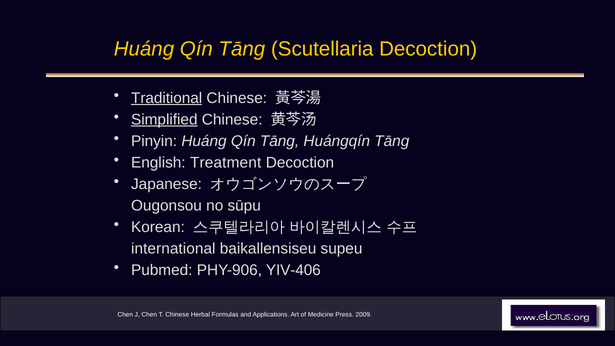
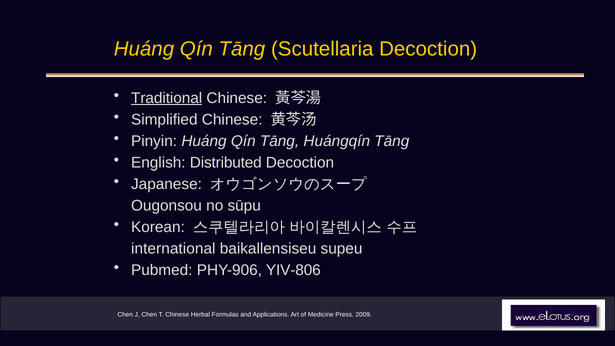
Simplified underline: present -> none
Treatment: Treatment -> Distributed
YIV-406: YIV-406 -> YIV-806
